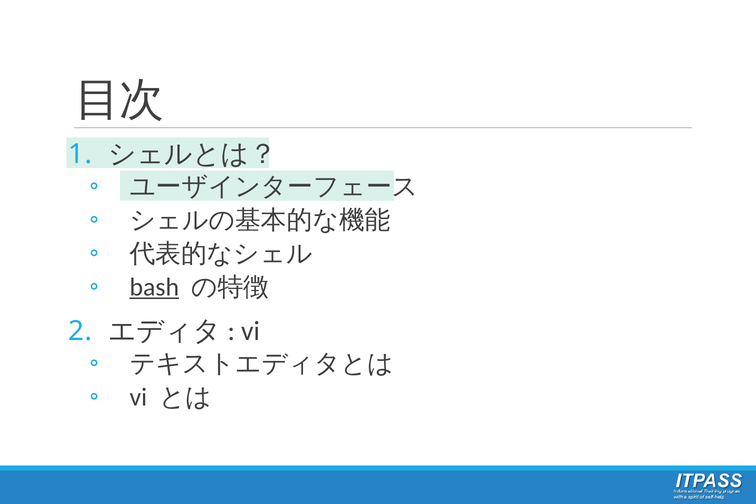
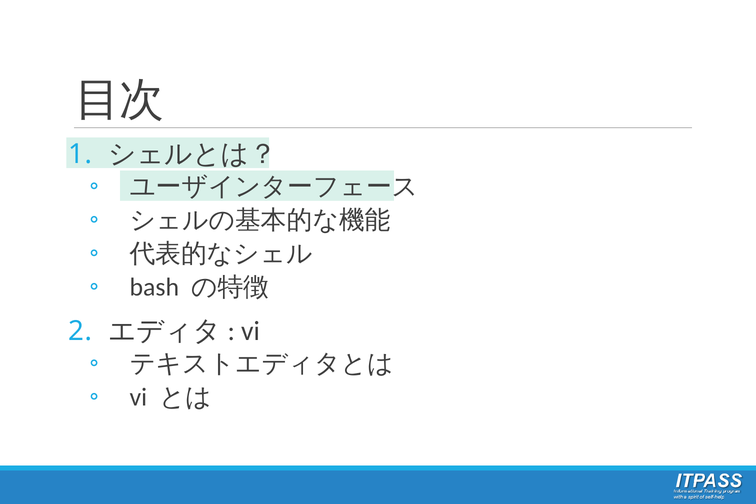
bash underline: present -> none
